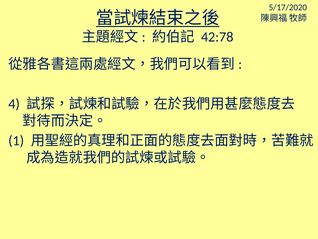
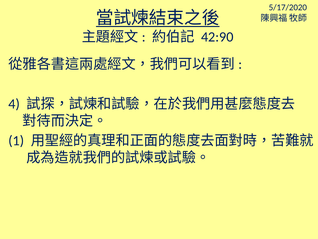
42:78: 42:78 -> 42:90
